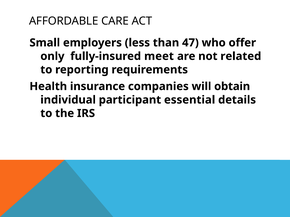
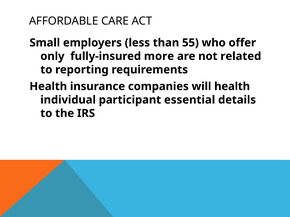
47: 47 -> 55
meet: meet -> more
will obtain: obtain -> health
